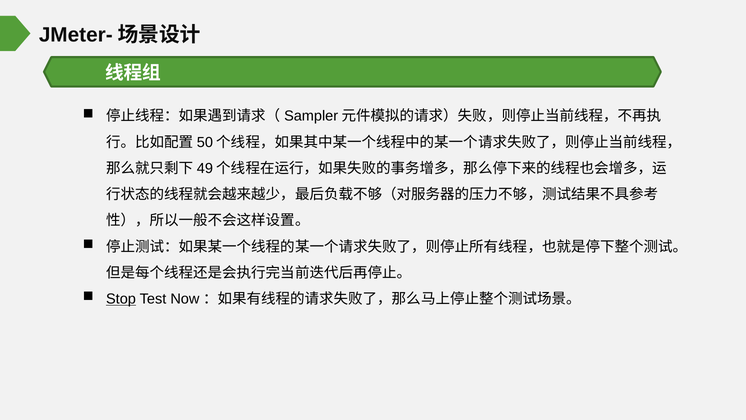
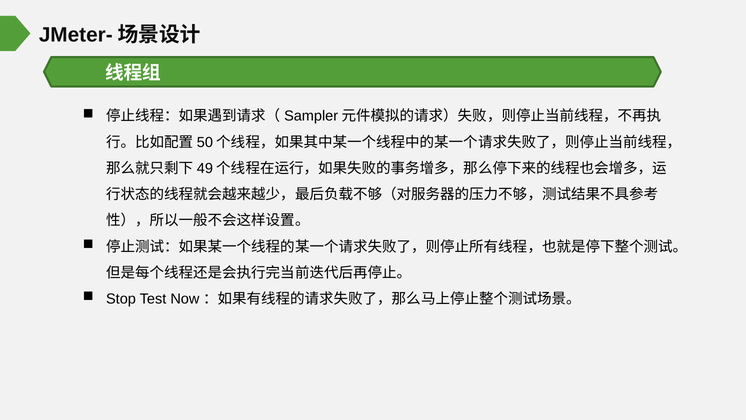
Stop underline: present -> none
